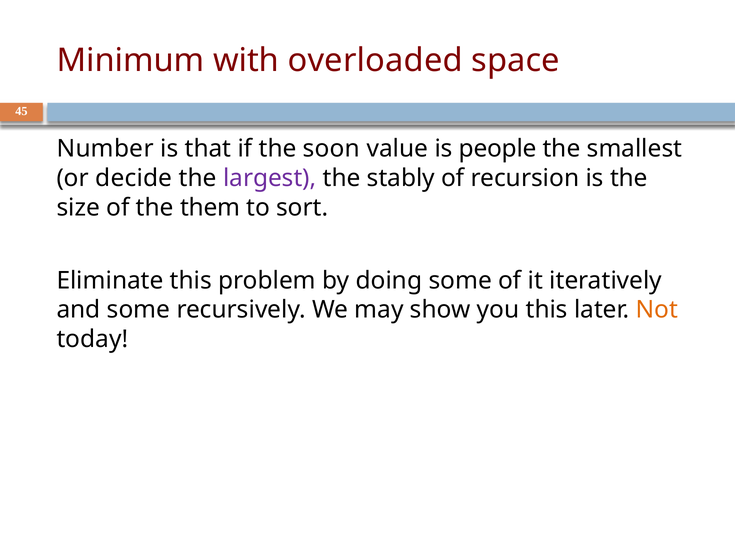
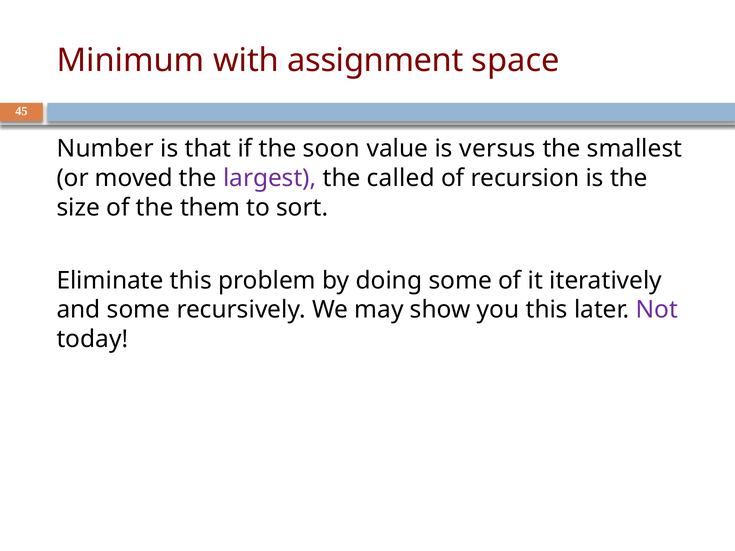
overloaded: overloaded -> assignment
people: people -> versus
decide: decide -> moved
stably: stably -> called
Not colour: orange -> purple
